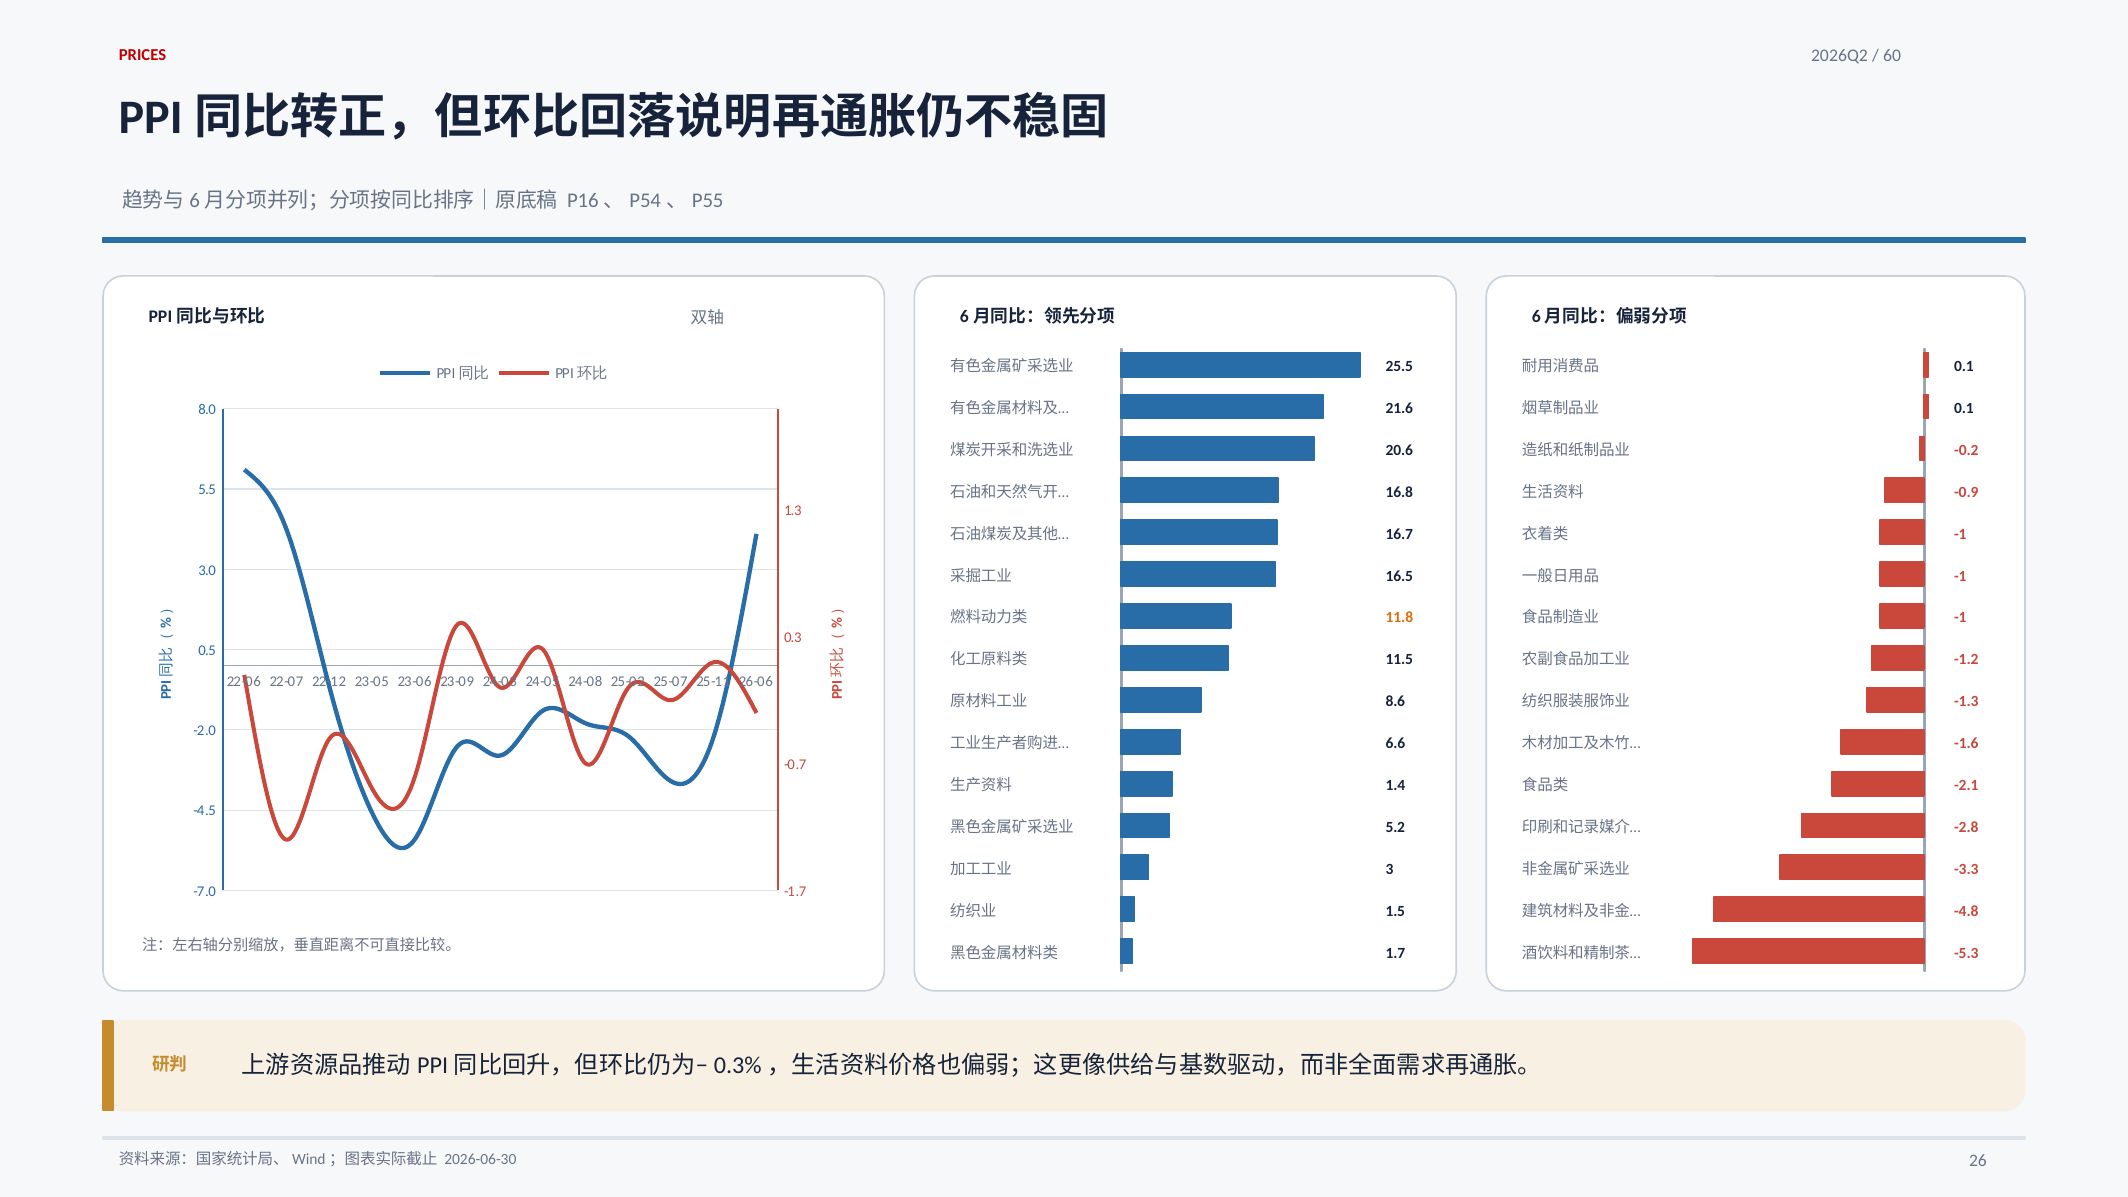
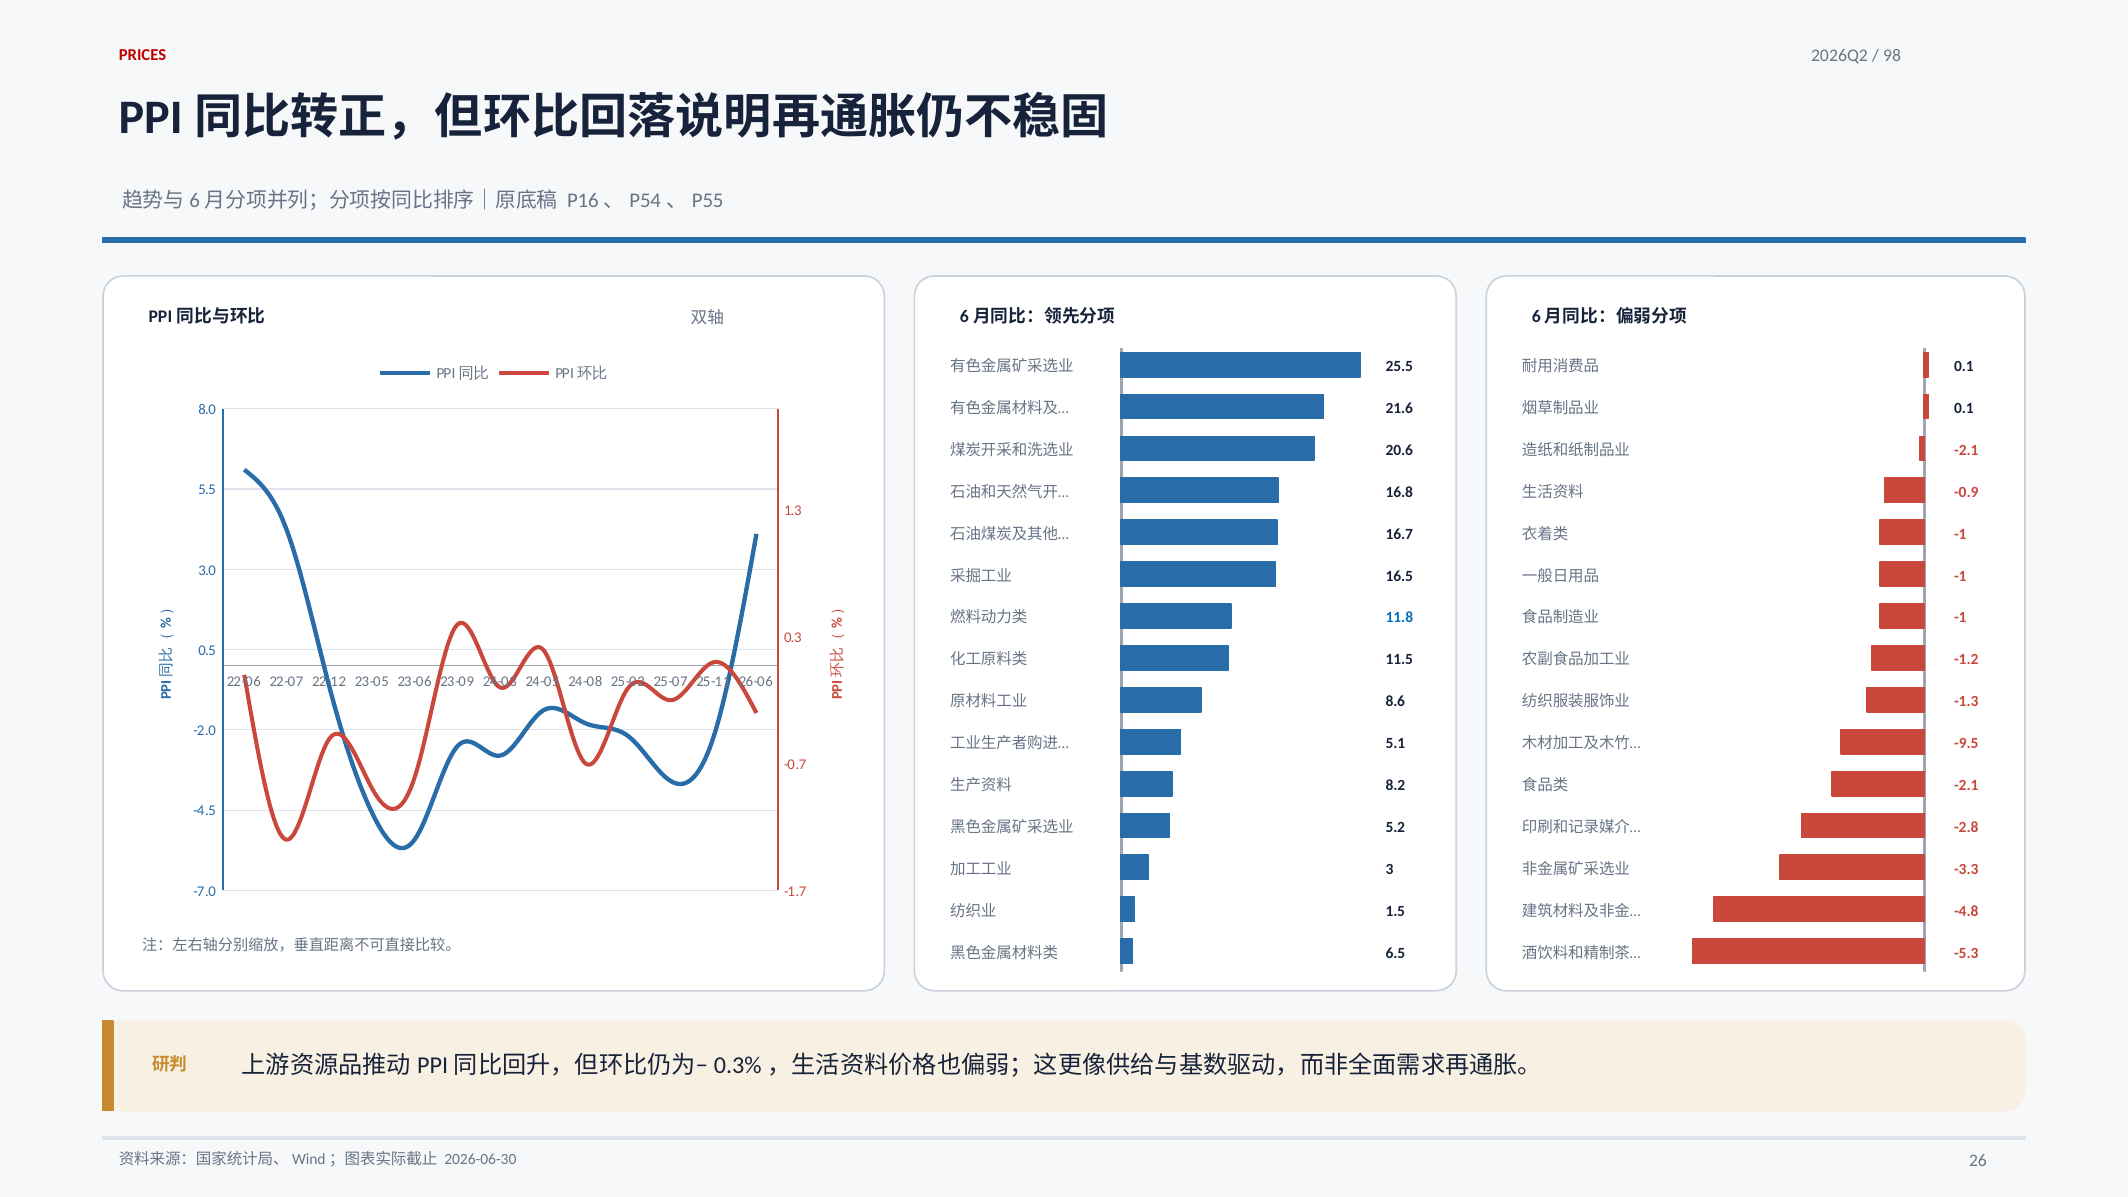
60: 60 -> 98
-0.2 at (1966, 450): -0.2 -> -2.1
11.8 colour: orange -> blue
6.6: 6.6 -> 5.1
-1.6: -1.6 -> -9.5
1.4: 1.4 -> 8.2
1.7: 1.7 -> 6.5
